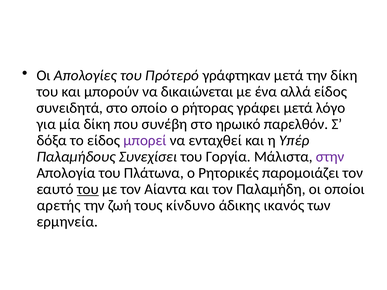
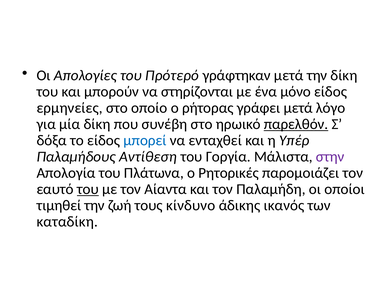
δικαιώνεται: δικαιώνεται -> στηρίζονται
αλλά: αλλά -> μόνο
συνειδητά: συνειδητά -> ερμηνείες
παρελθόν underline: none -> present
μπορεί colour: purple -> blue
Συνεχίσει: Συνεχίσει -> Αντίθεση
αρετής: αρετής -> τιμηθεί
ερμηνεία: ερμηνεία -> καταδίκη
